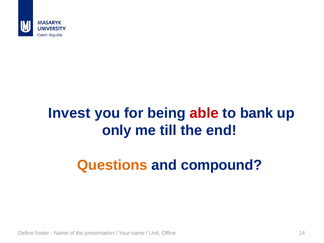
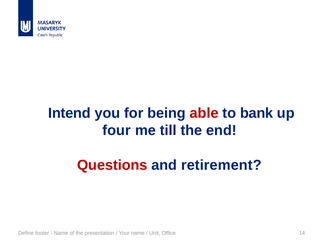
Invest: Invest -> Intend
only: only -> four
Questions colour: orange -> red
compound: compound -> retirement
